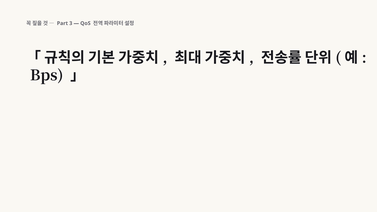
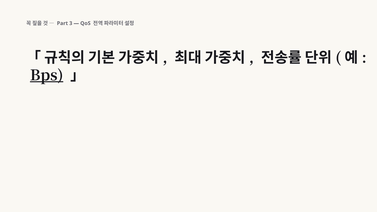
Bps underline: none -> present
